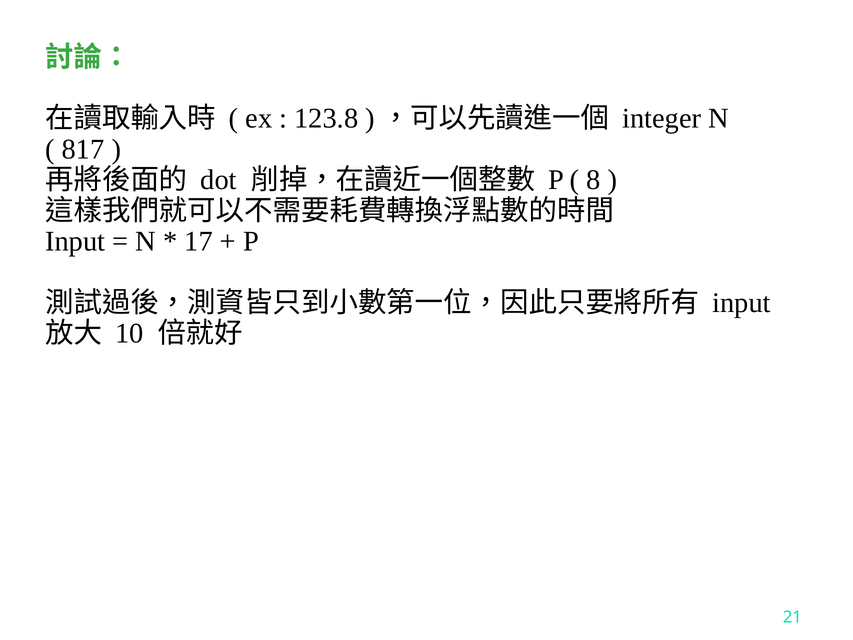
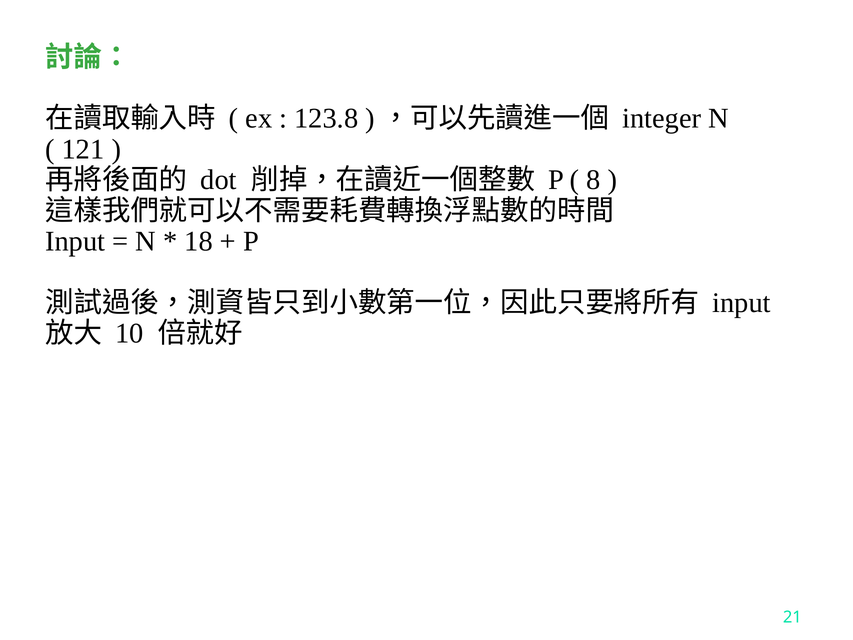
817: 817 -> 121
17: 17 -> 18
